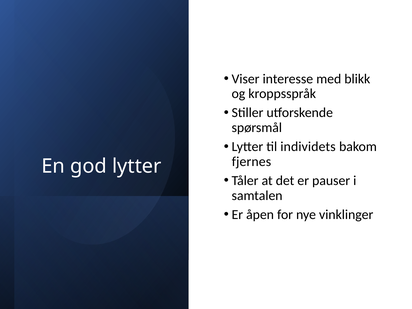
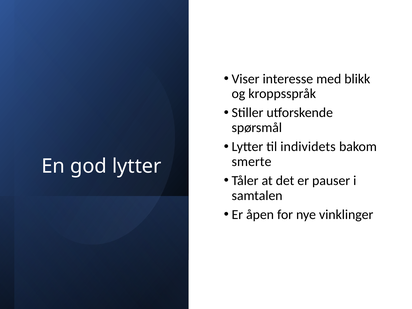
fjernes: fjernes -> smerte
